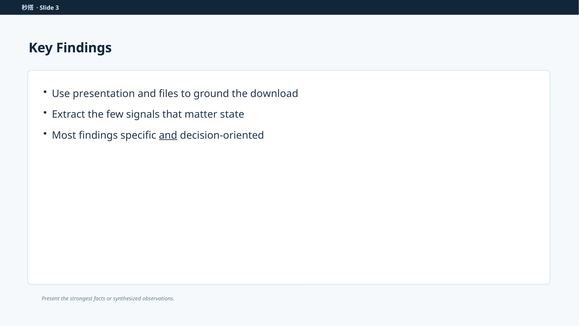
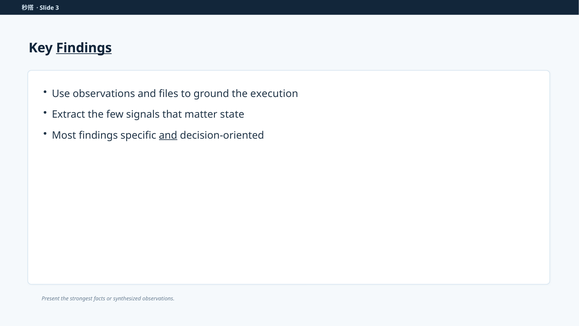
Findings at (84, 48) underline: none -> present
Use presentation: presentation -> observations
download: download -> execution
